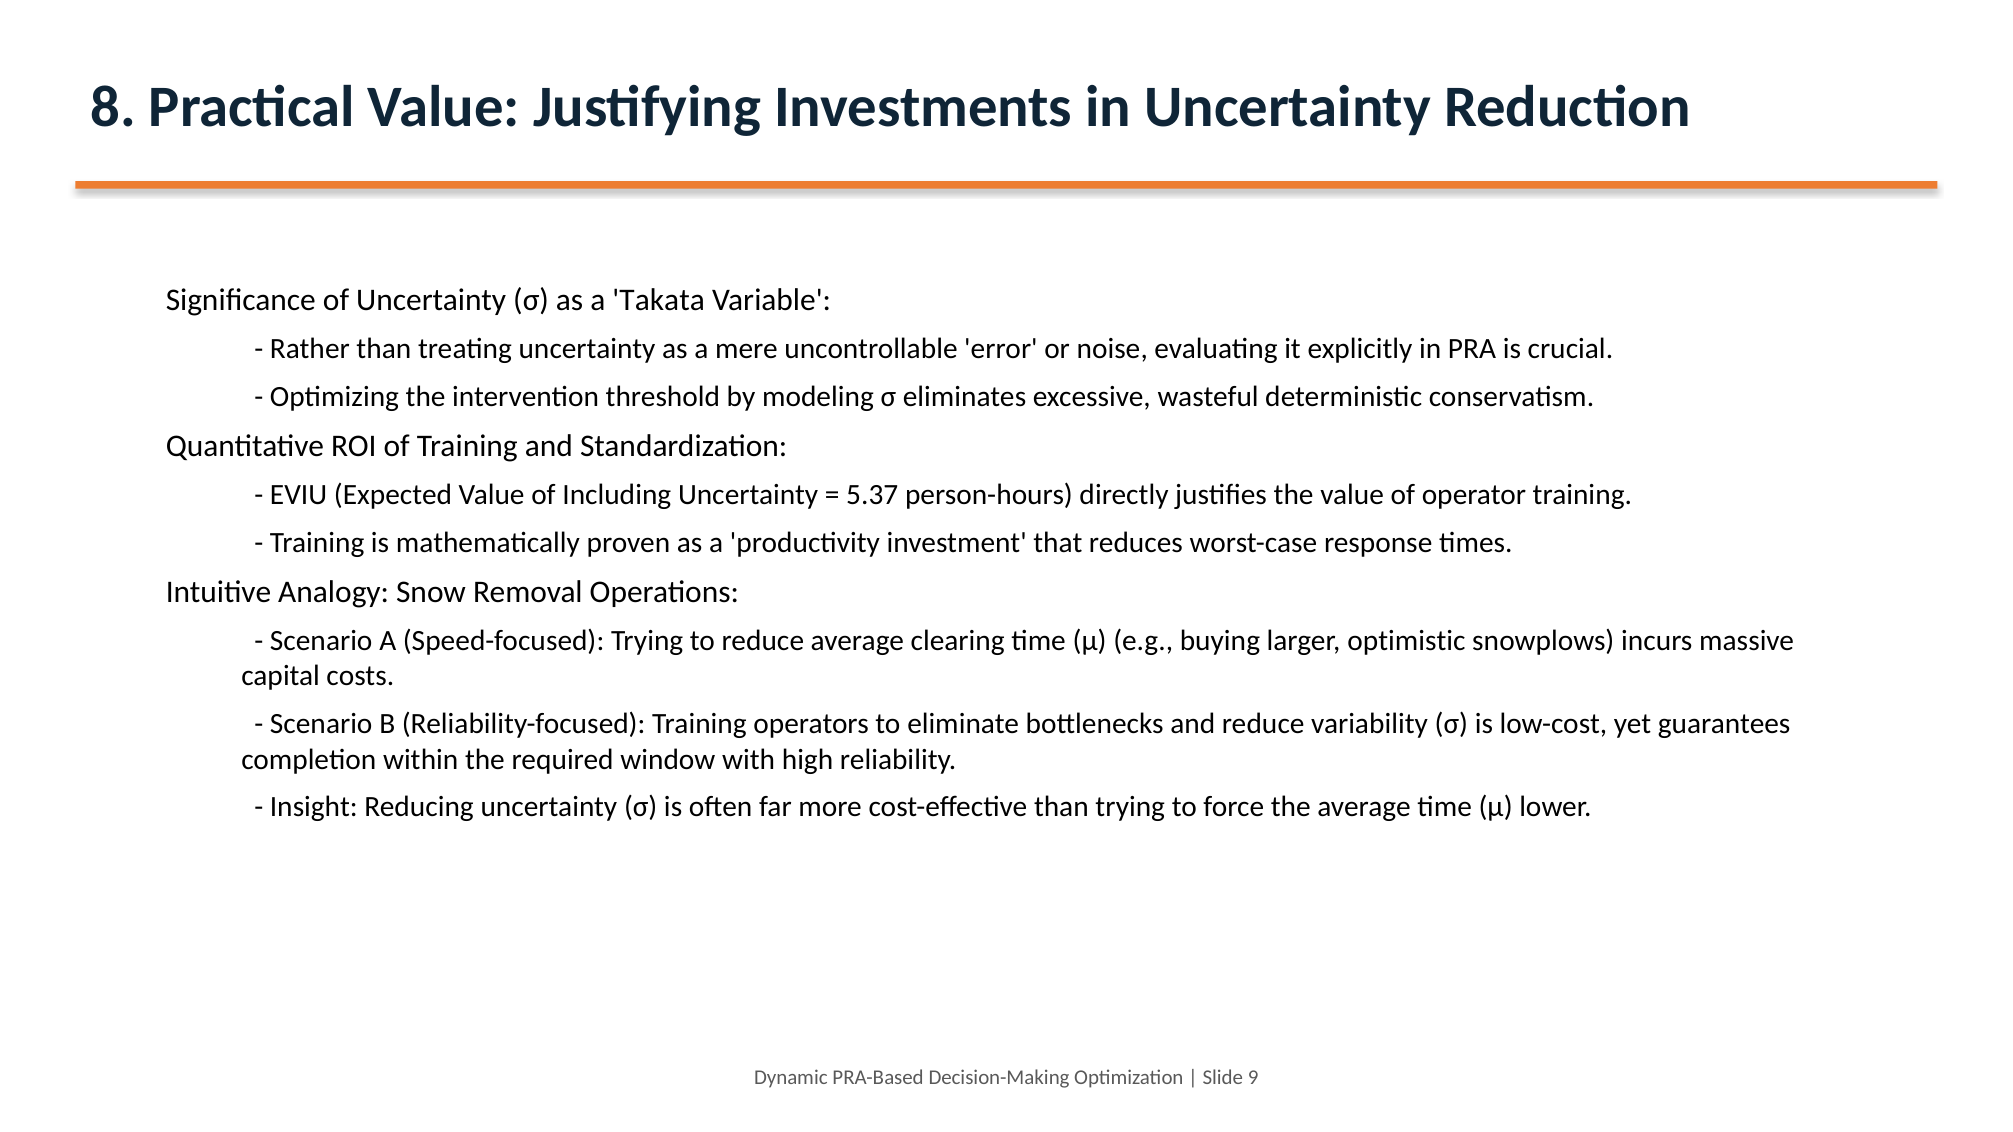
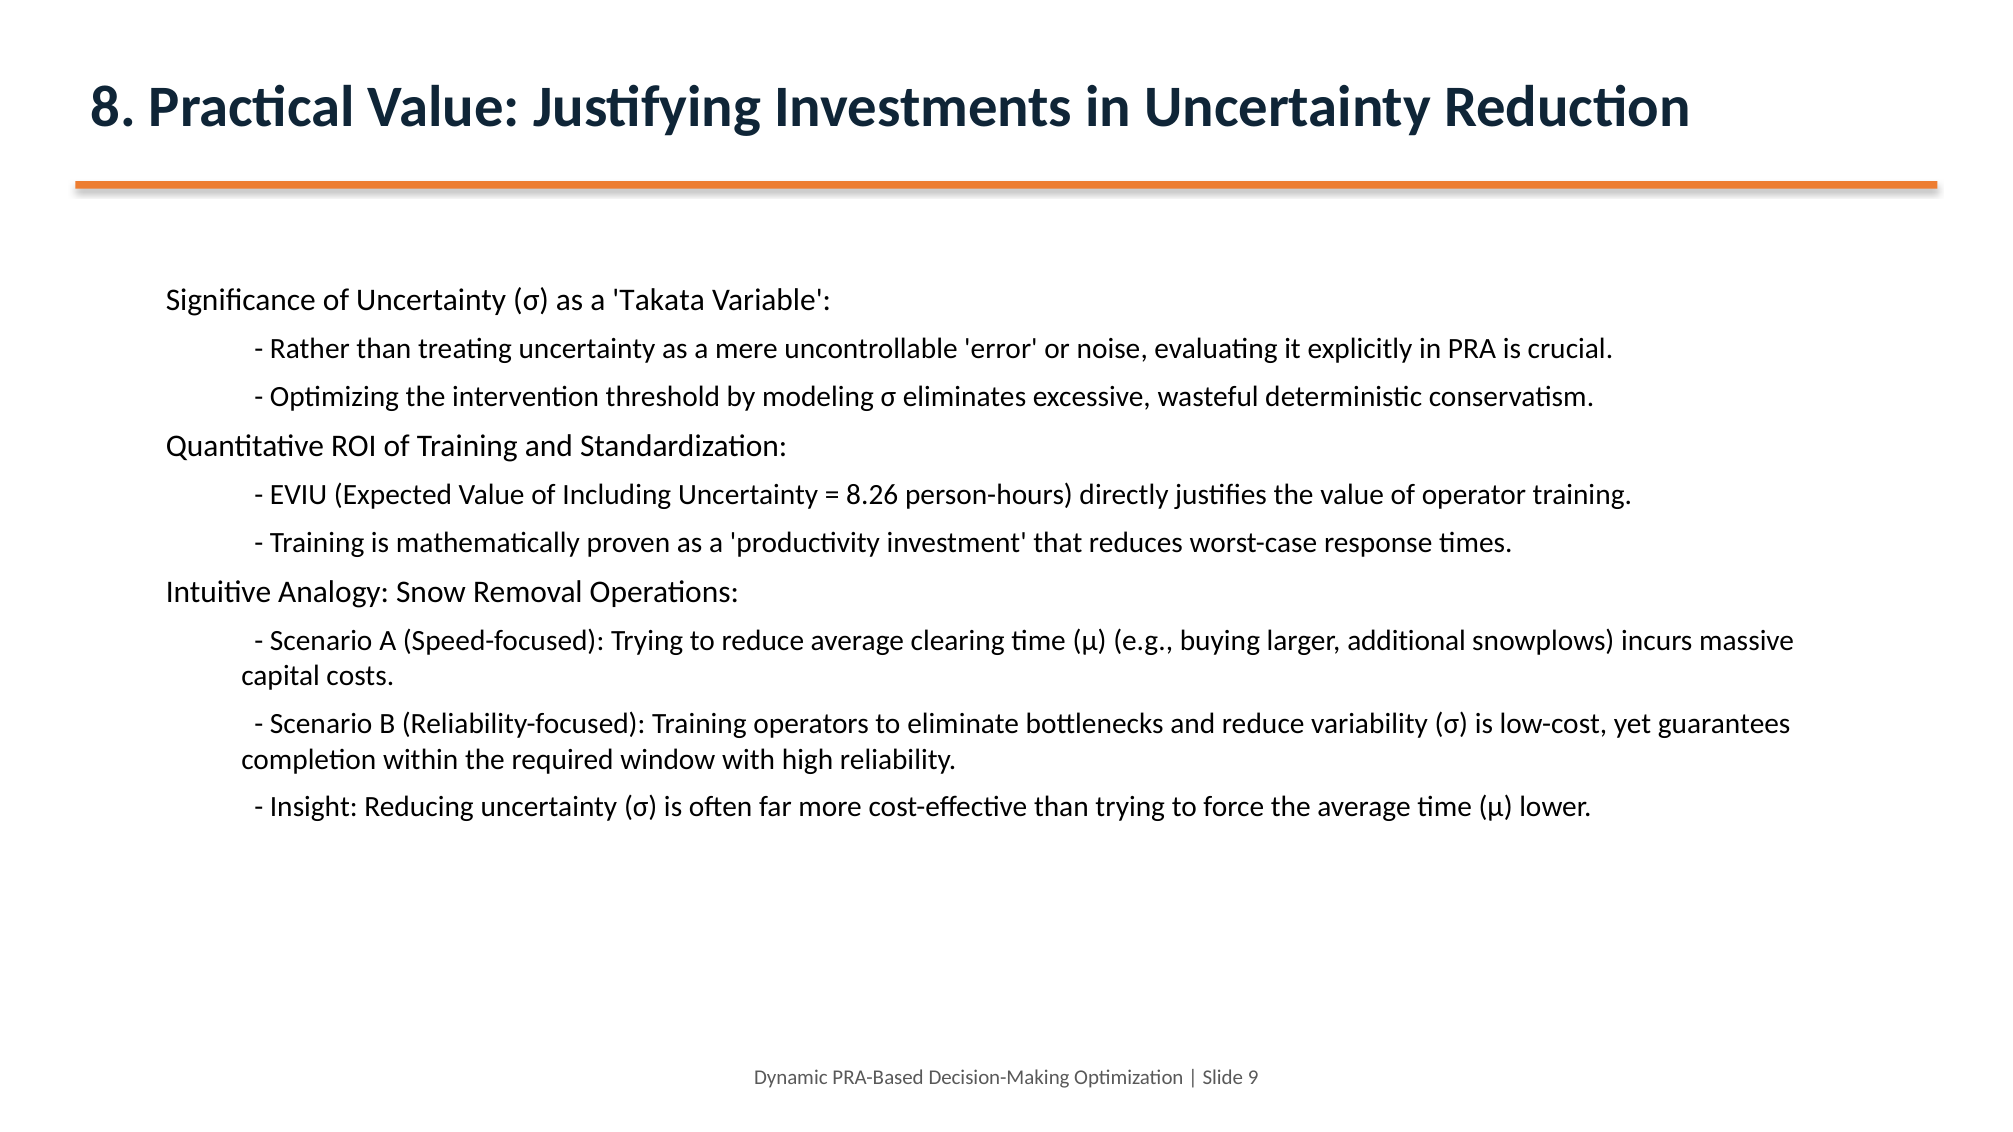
5.37: 5.37 -> 8.26
optimistic: optimistic -> additional
